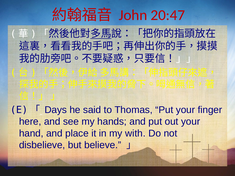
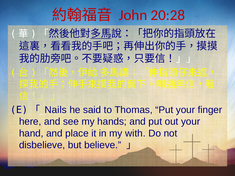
20:47: 20:47 -> 20:28
Days: Days -> Nails
